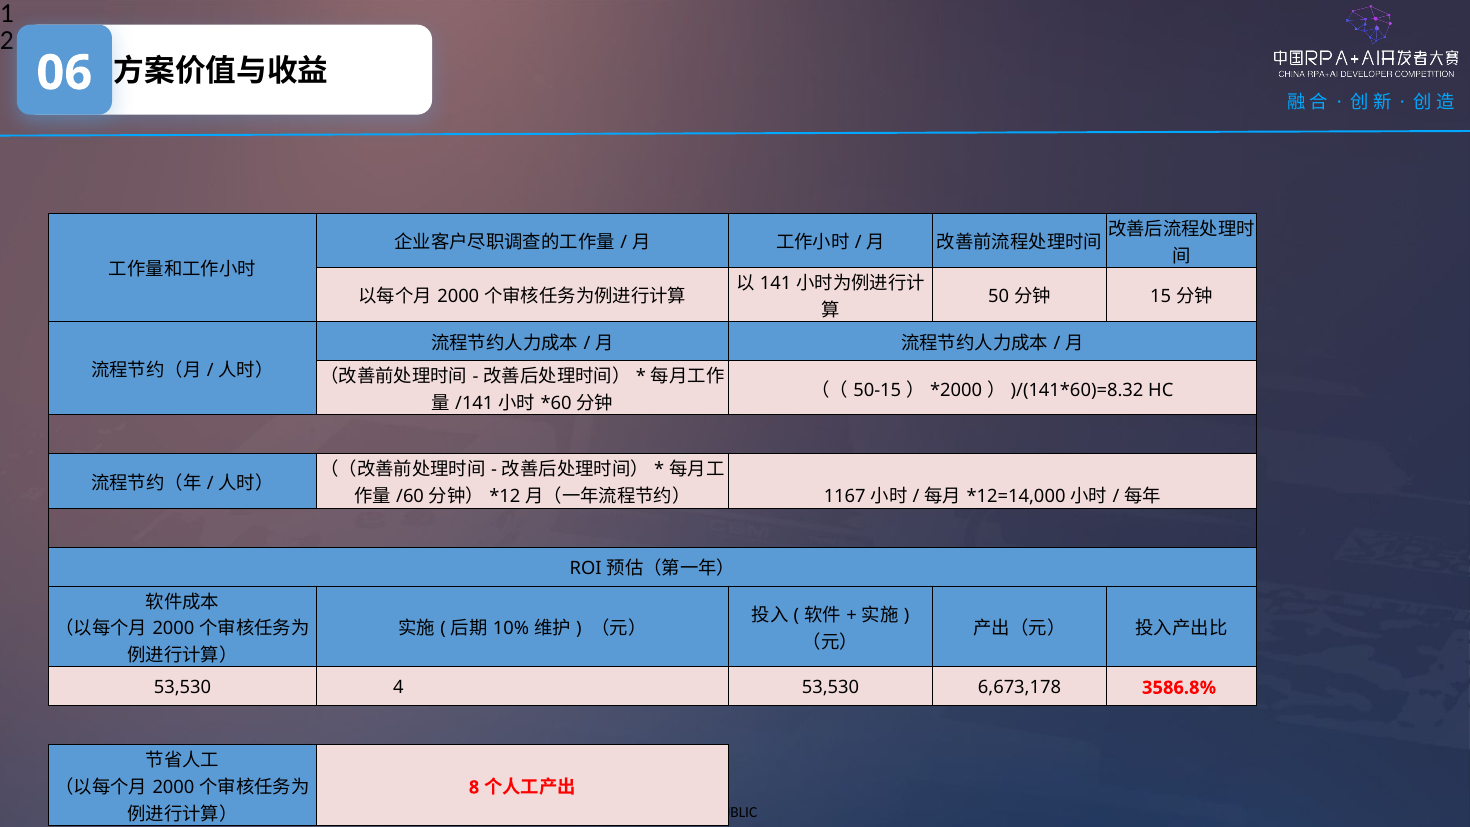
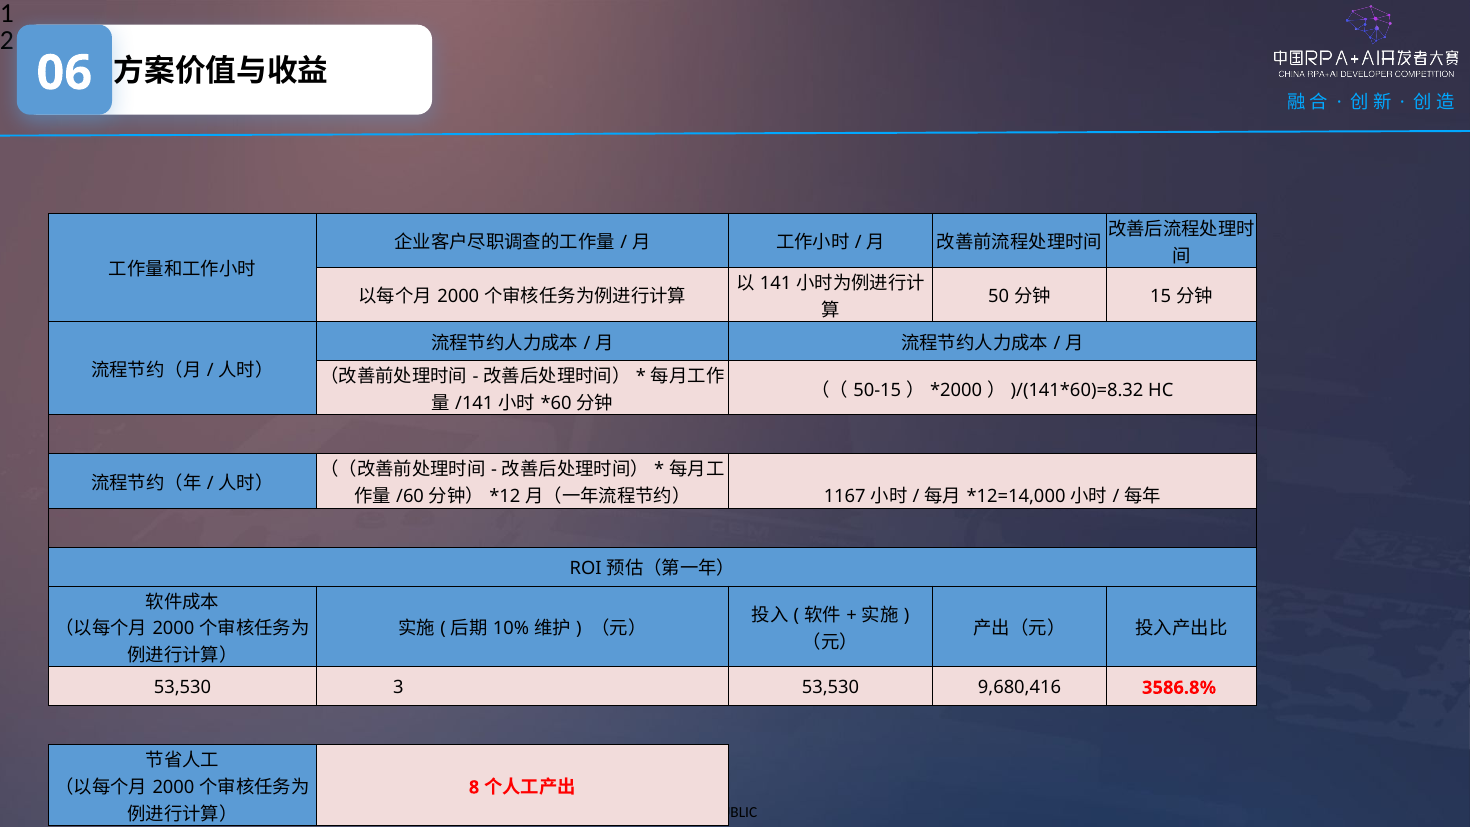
4: 4 -> 3
6,673,178: 6,673,178 -> 9,680,416
